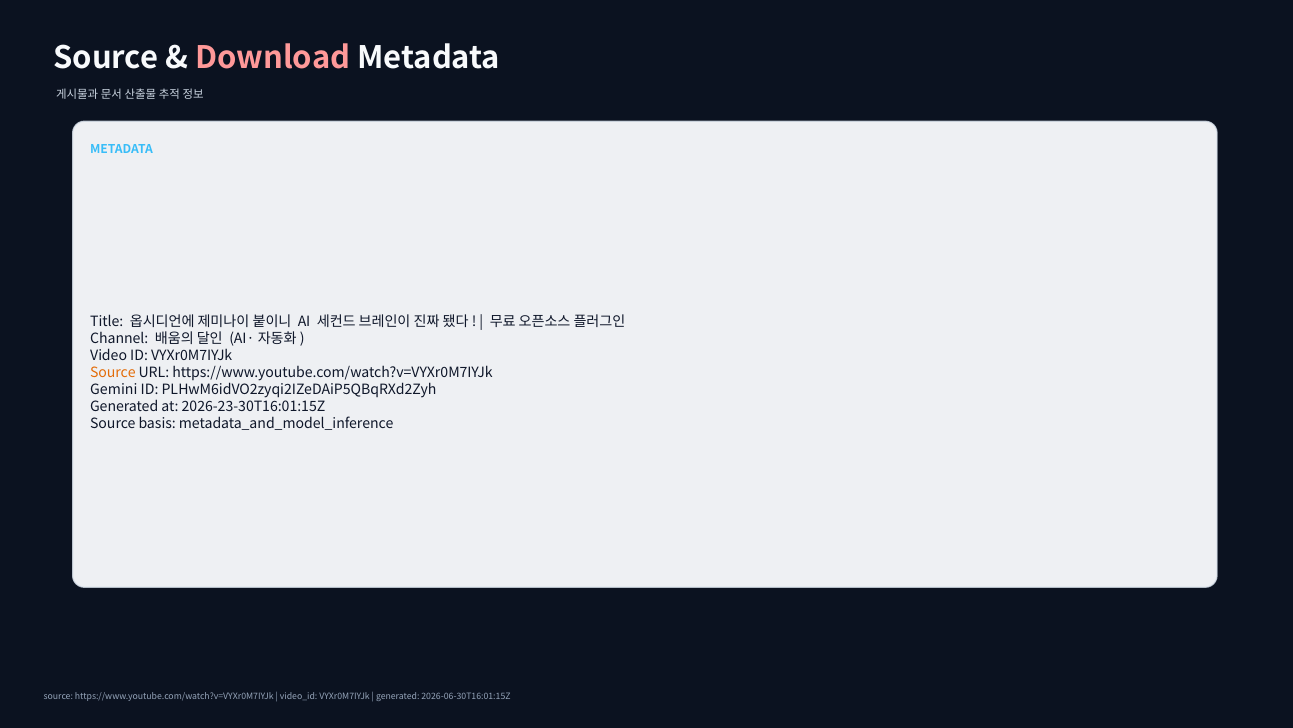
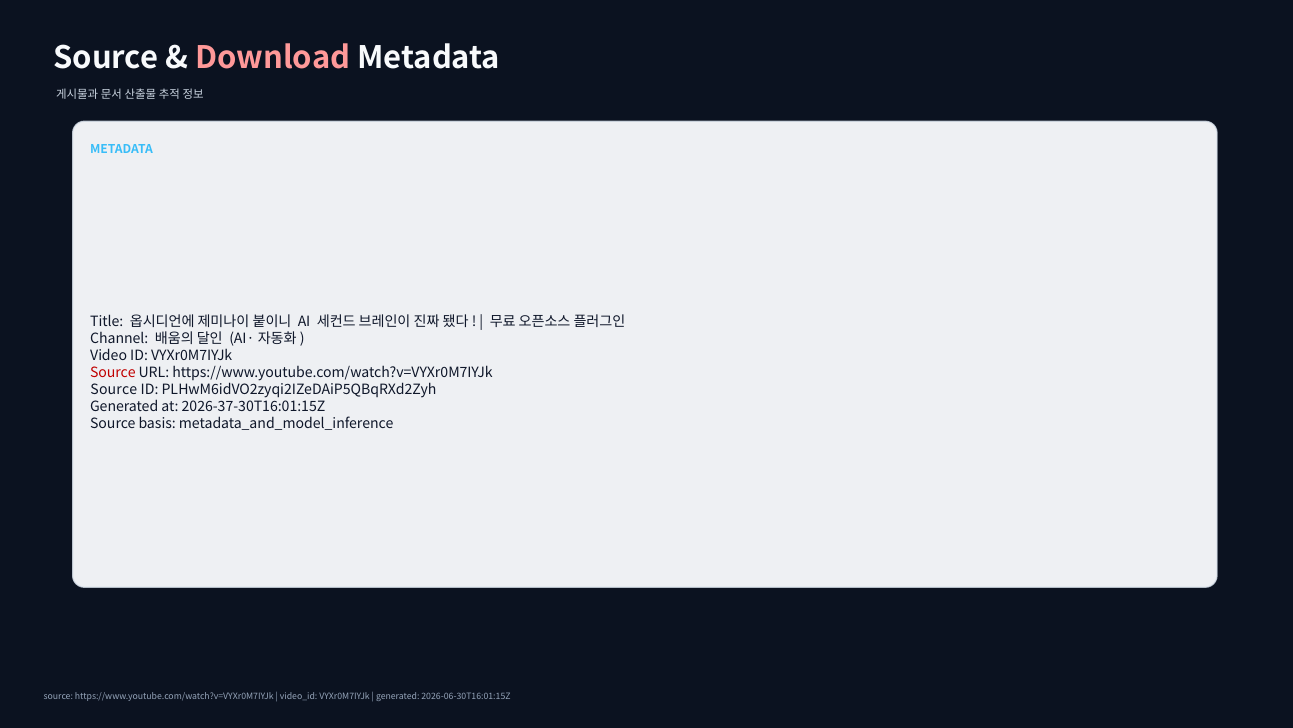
Source at (113, 372) colour: orange -> red
Gemini at (114, 389): Gemini -> Source
2026-23-30T16:01:15Z: 2026-23-30T16:01:15Z -> 2026-37-30T16:01:15Z
